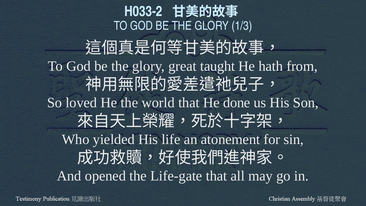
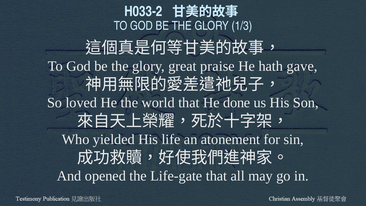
taught: taught -> praise
from: from -> gave
